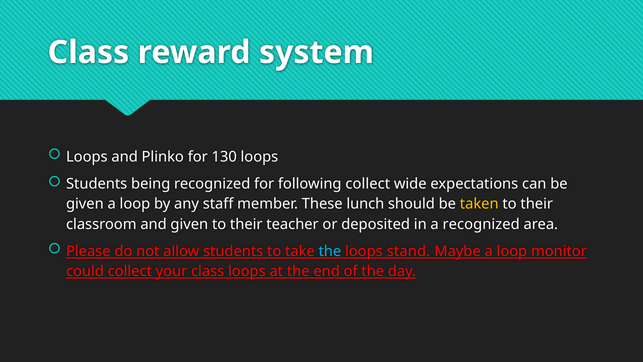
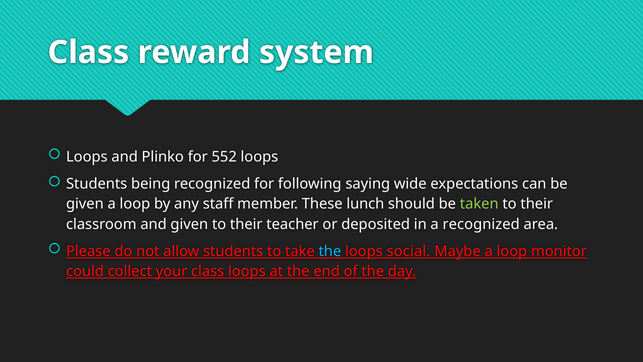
130: 130 -> 552
following collect: collect -> saying
taken colour: yellow -> light green
stand: stand -> social
